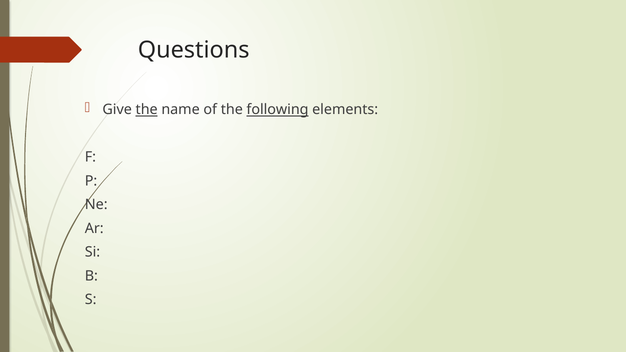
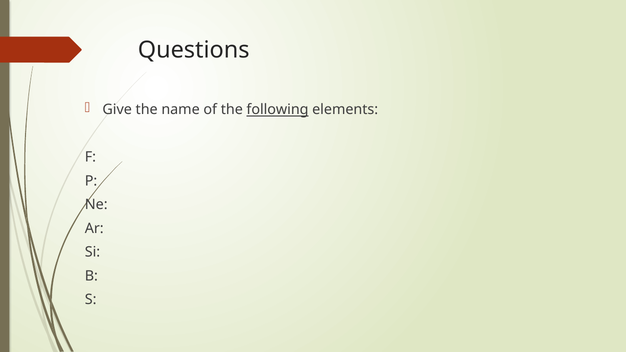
the at (147, 110) underline: present -> none
